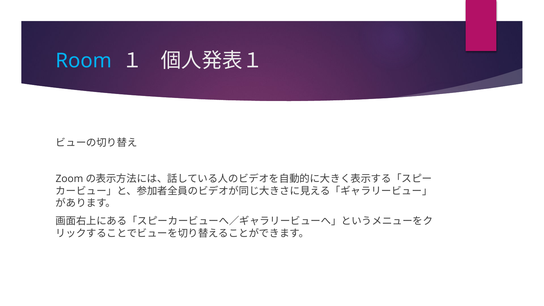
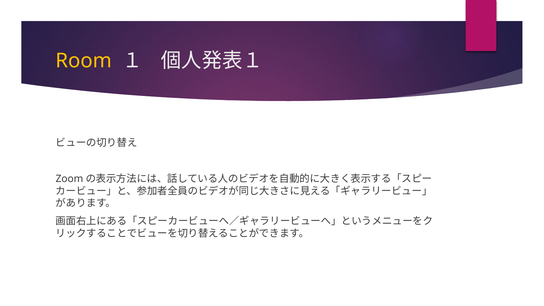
Room colour: light blue -> yellow
